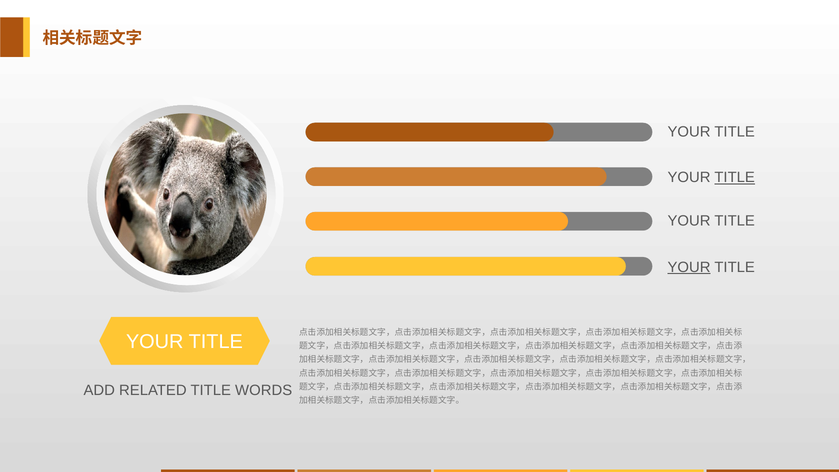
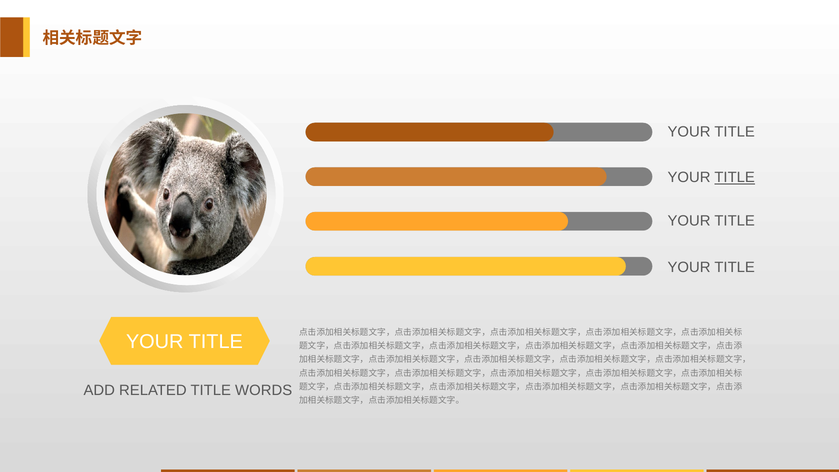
YOUR at (689, 267) underline: present -> none
